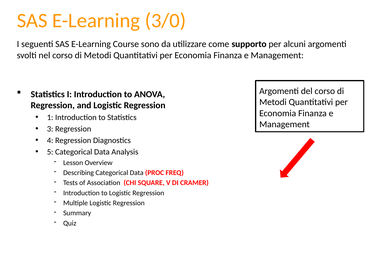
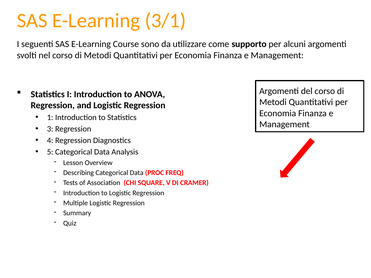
3/0: 3/0 -> 3/1
